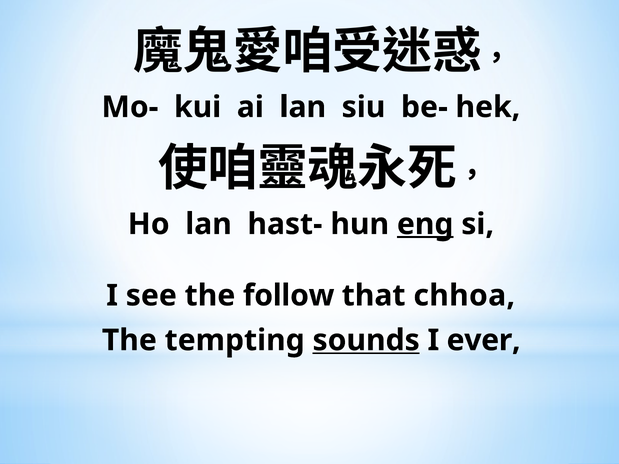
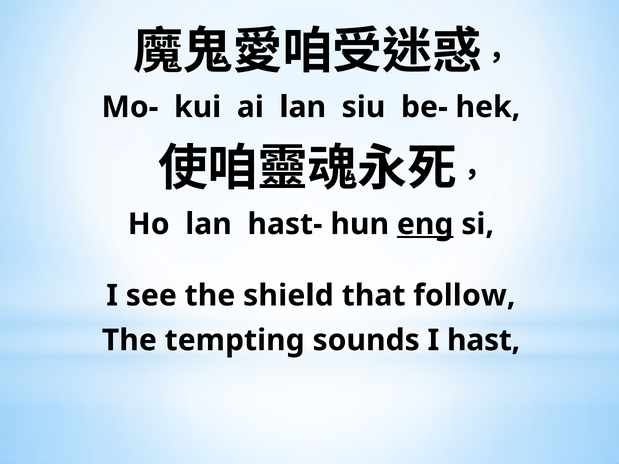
follow: follow -> shield
chhoa: chhoa -> follow
sounds underline: present -> none
ever: ever -> hast
